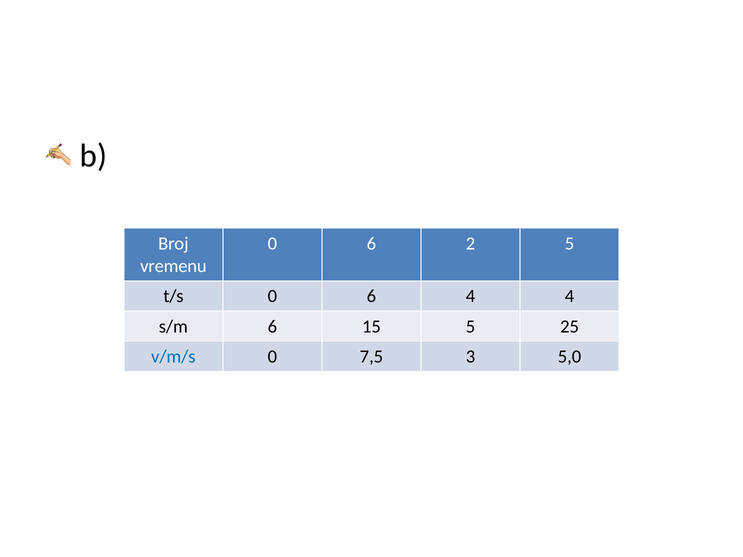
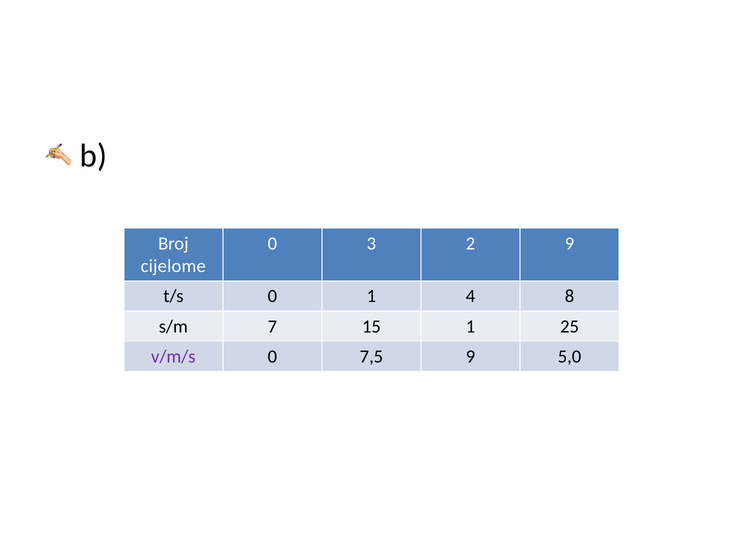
6 at (371, 244): 6 -> 3
2 5: 5 -> 9
vremenu: vremenu -> cijelome
t/s 0 6: 6 -> 1
4 4: 4 -> 8
s/m 6: 6 -> 7
15 5: 5 -> 1
v/m/s colour: blue -> purple
7,5 3: 3 -> 9
